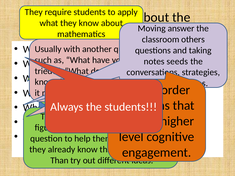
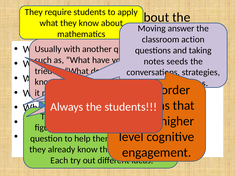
others: others -> action
Than: Than -> Each
